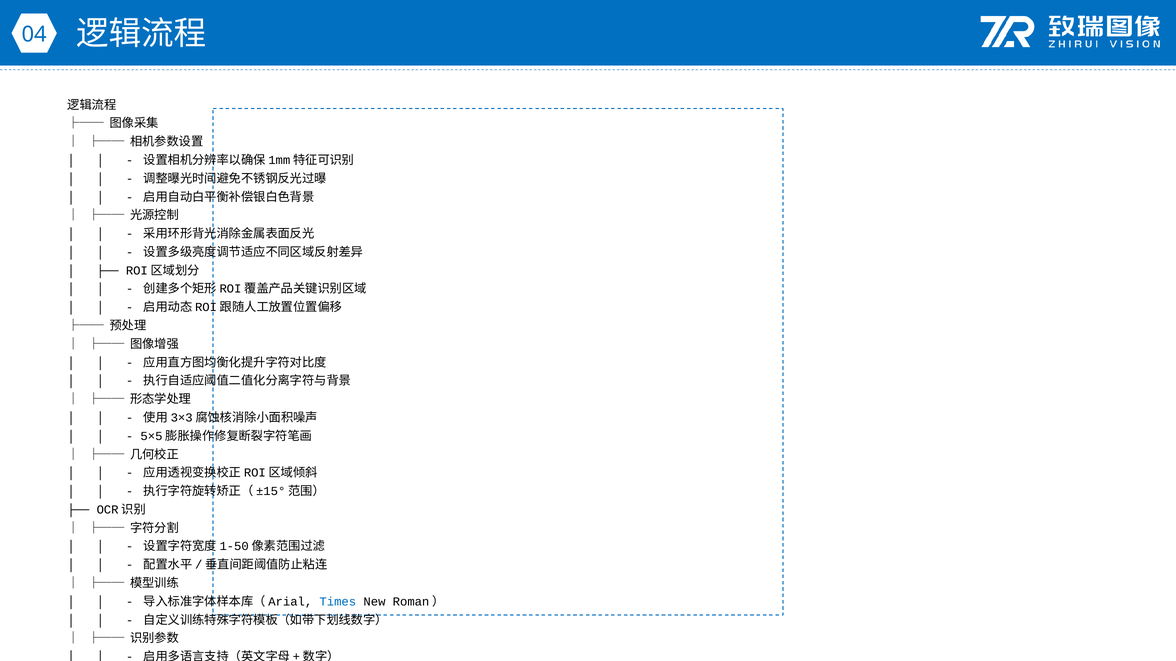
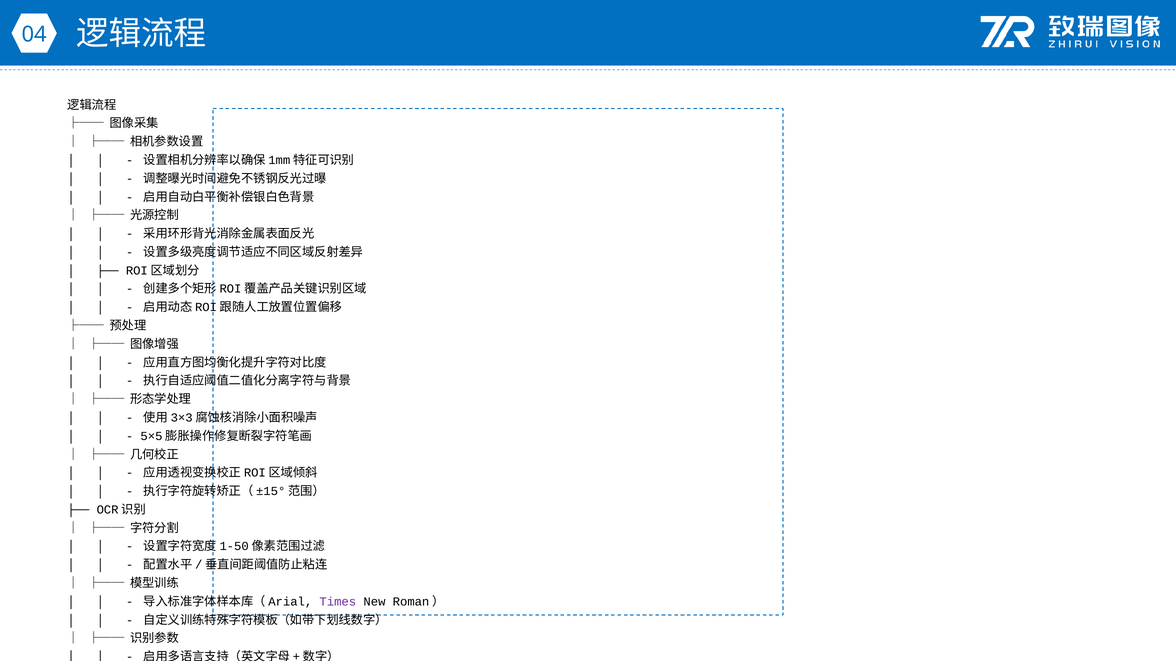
Times colour: blue -> purple
